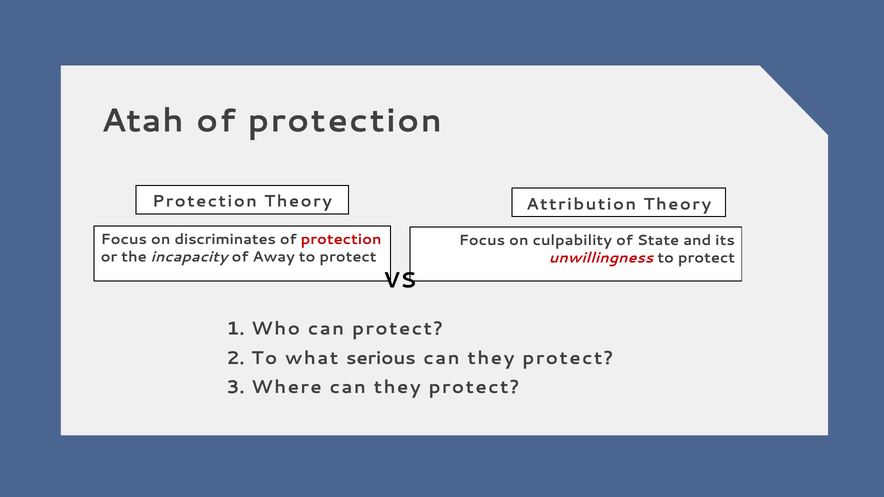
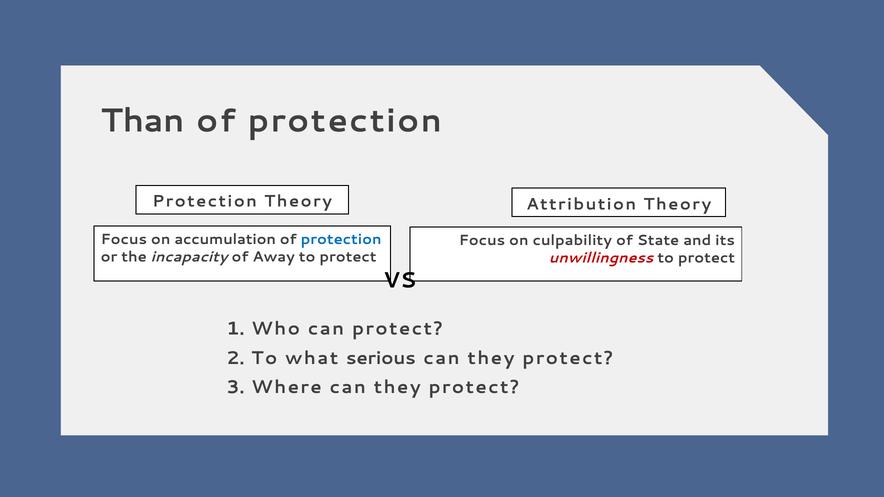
Atah: Atah -> Than
discriminates: discriminates -> accumulation
protection at (341, 239) colour: red -> blue
